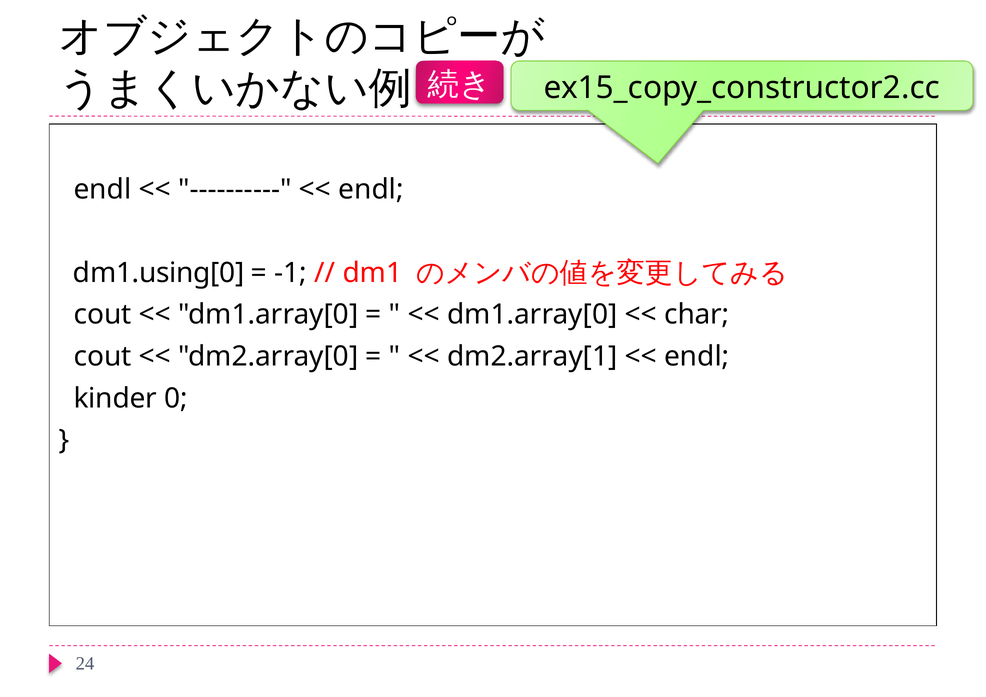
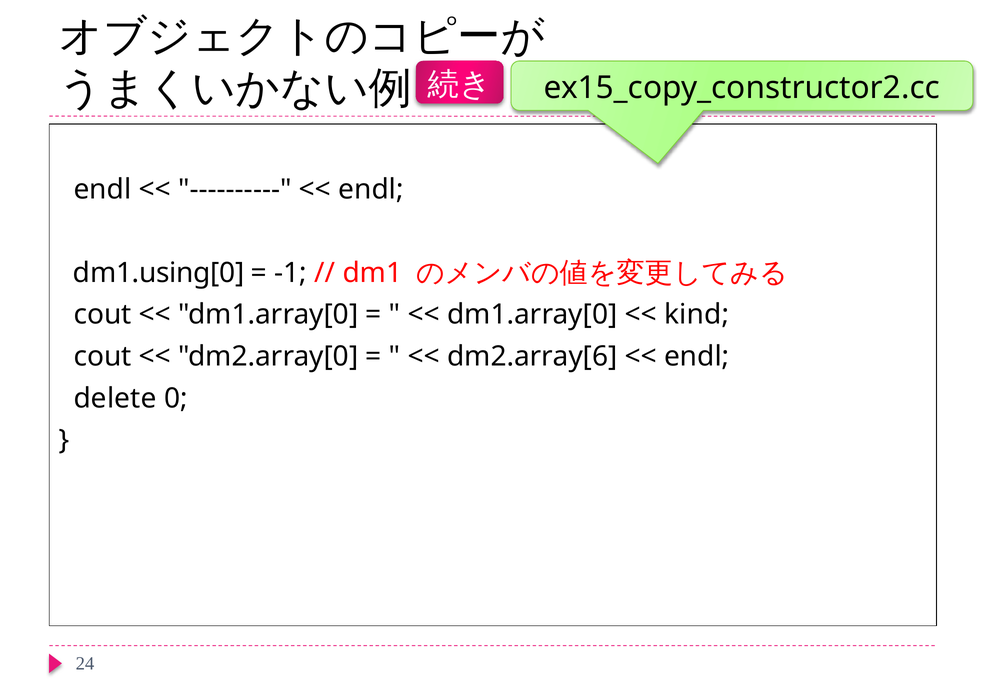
char: char -> kind
dm2.array[1: dm2.array[1 -> dm2.array[6
kinder: kinder -> delete
